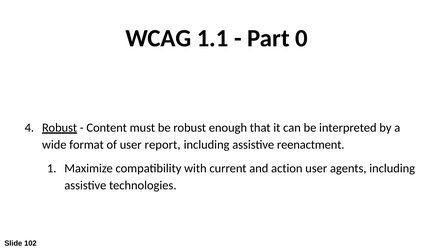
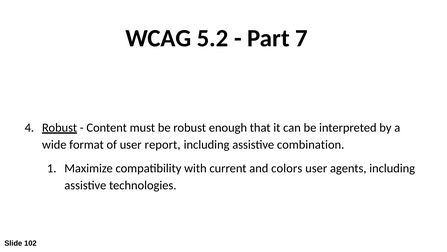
1.1: 1.1 -> 5.2
0: 0 -> 7
reenactment: reenactment -> combination
action: action -> colors
